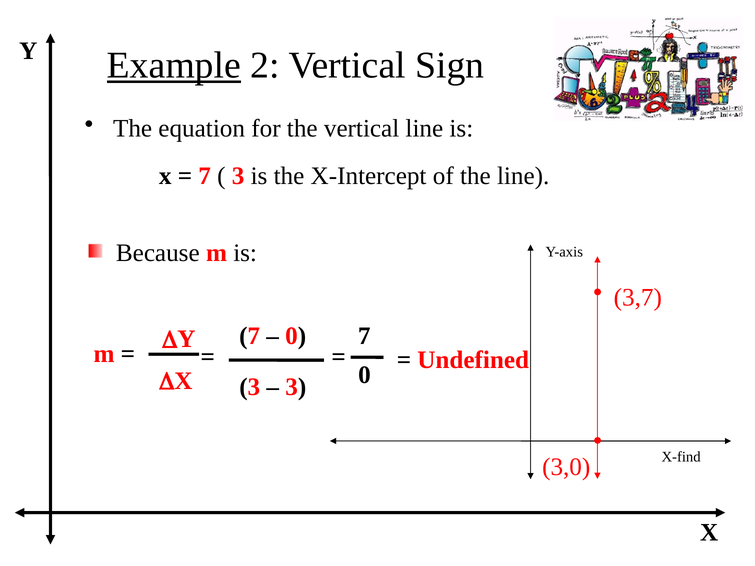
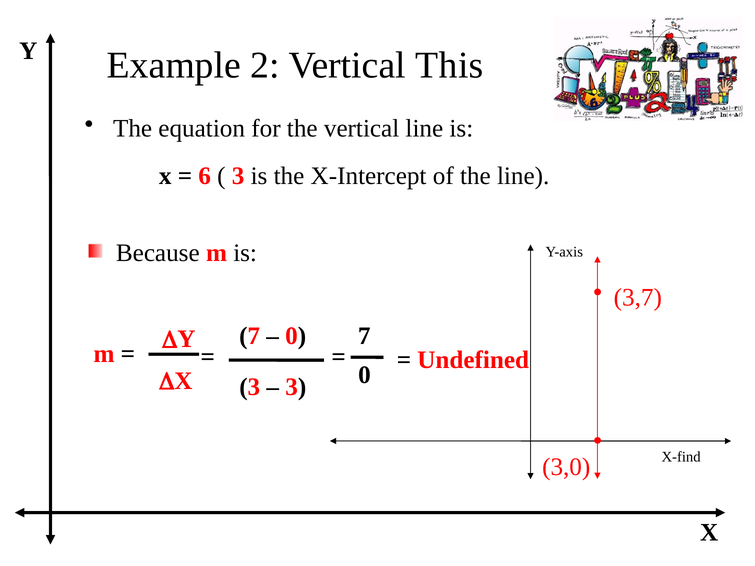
Example underline: present -> none
Sign: Sign -> This
7 at (205, 176): 7 -> 6
